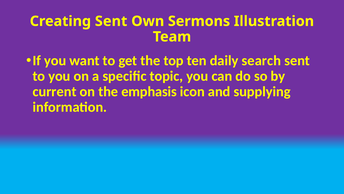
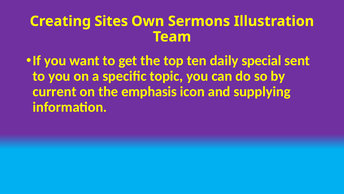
Creating Sent: Sent -> Sites
search: search -> special
